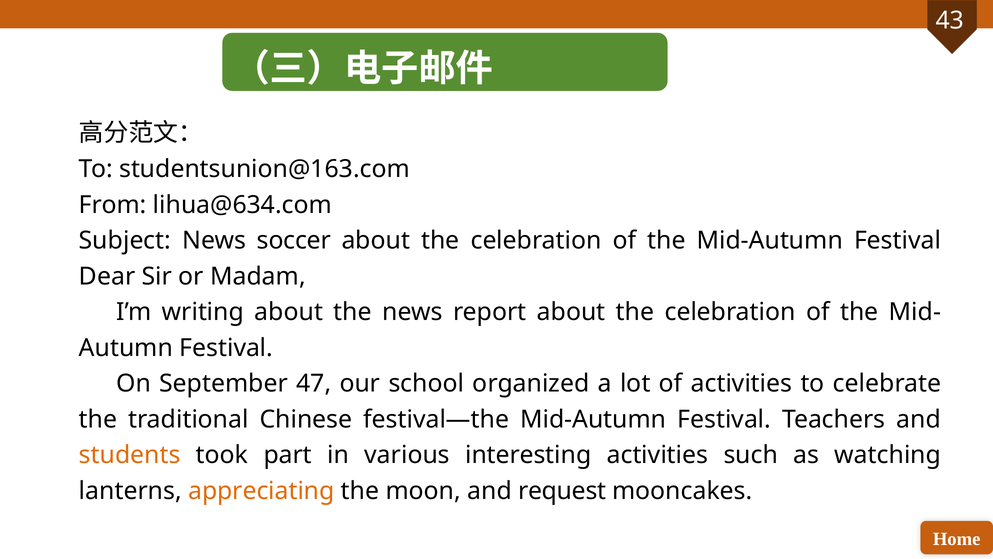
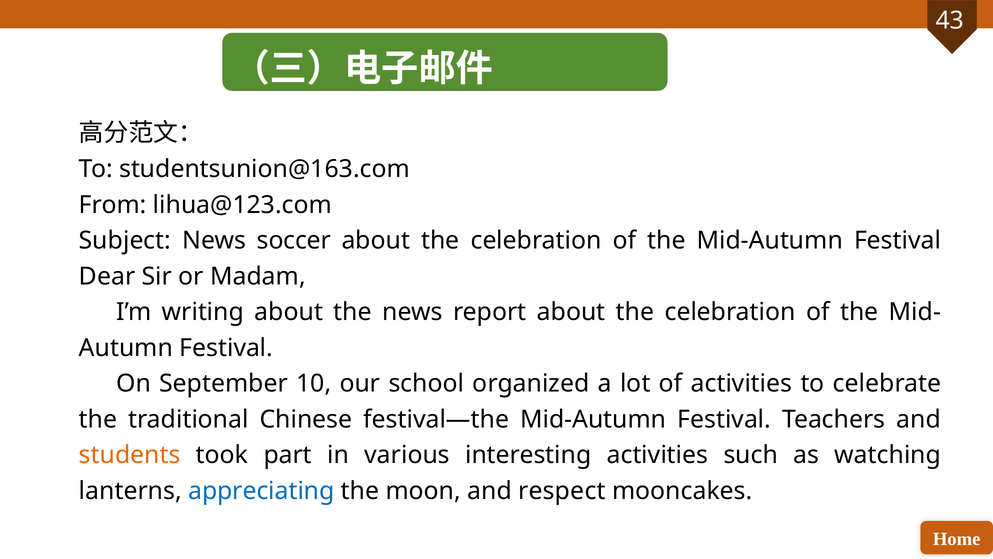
lihua@634.com: lihua@634.com -> lihua@123.com
47: 47 -> 10
appreciating colour: orange -> blue
request: request -> respect
